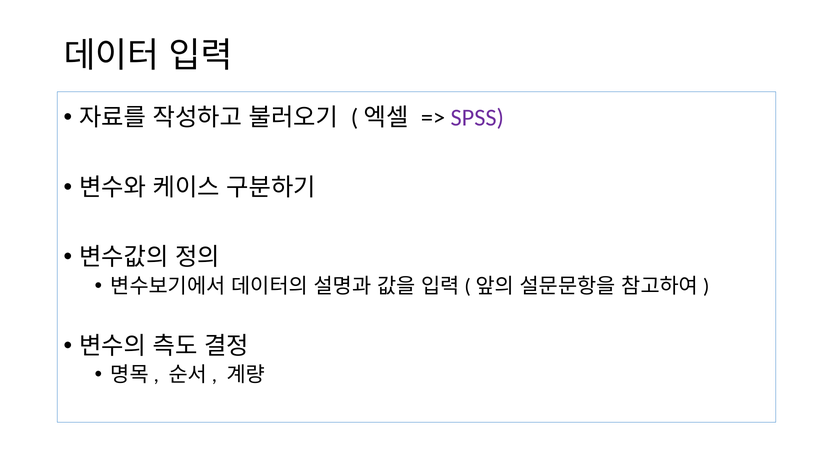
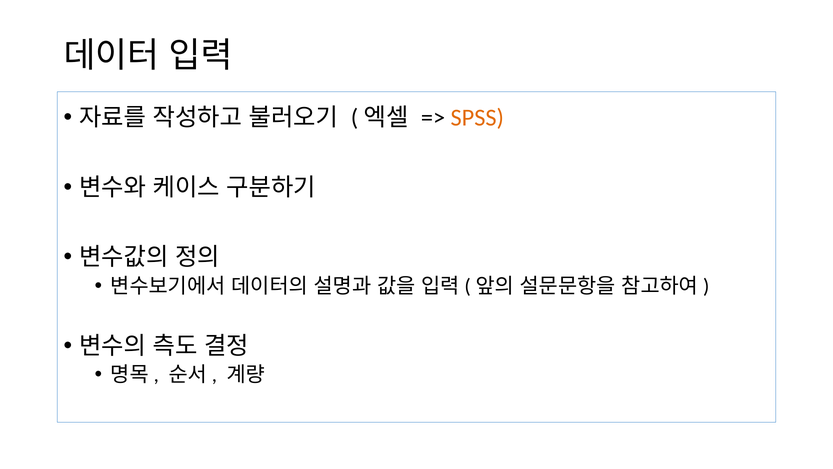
SPSS colour: purple -> orange
